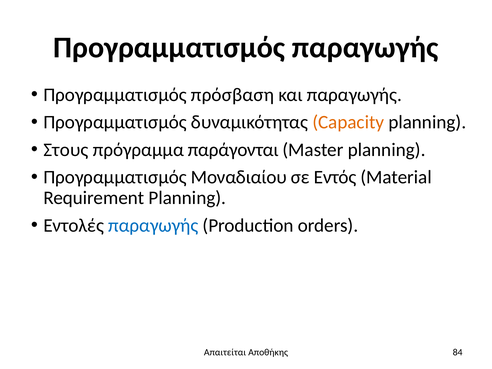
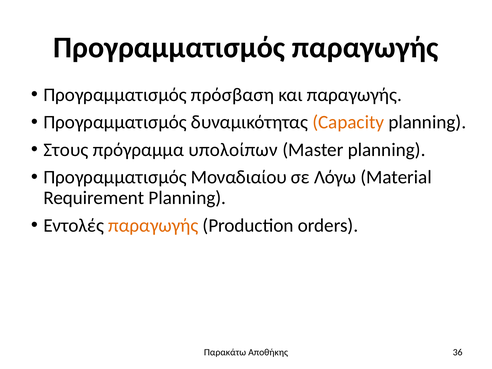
παράγονται: παράγονται -> υπολοίπων
Εντός: Εντός -> Λόγω
παραγωγής at (153, 225) colour: blue -> orange
Απαιτείται: Απαιτείται -> Παρακάτω
84: 84 -> 36
